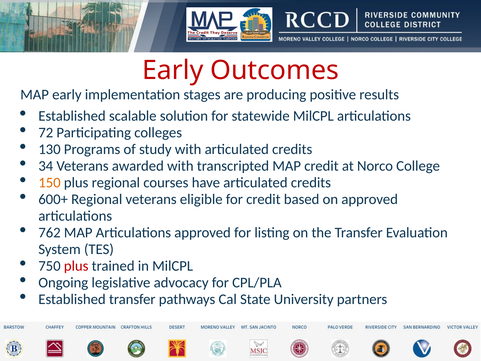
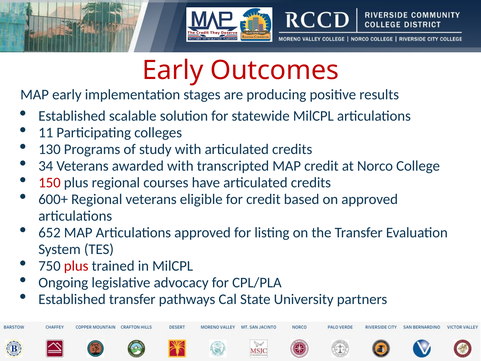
72: 72 -> 11
150 colour: orange -> red
762: 762 -> 652
